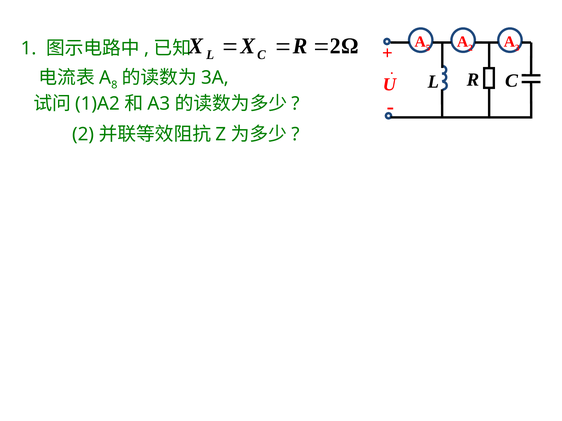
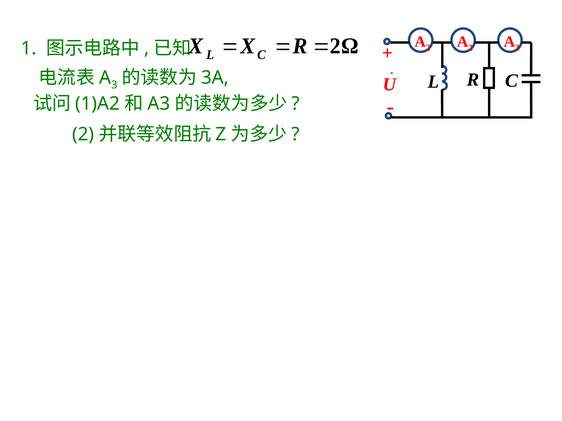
5 at (428, 48): 5 -> 2
8 at (114, 85): 8 -> 3
